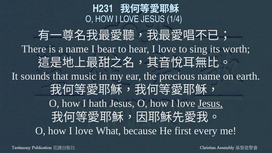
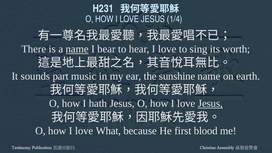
name at (77, 49) underline: none -> present
that: that -> part
precious: precious -> sunshine
every: every -> blood
